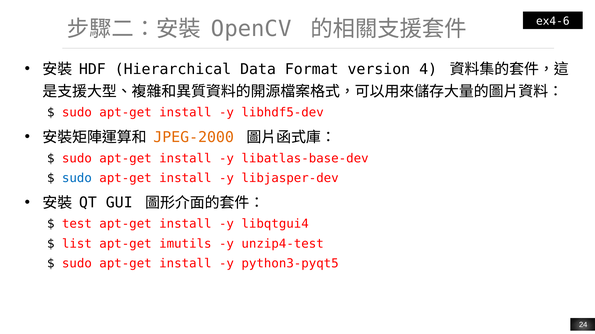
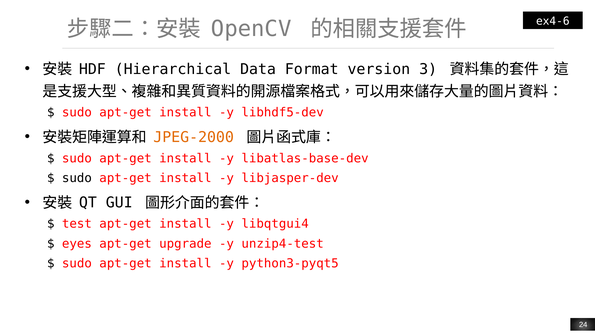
4: 4 -> 3
sudo at (77, 178) colour: blue -> black
list: list -> eyes
imutils: imutils -> upgrade
